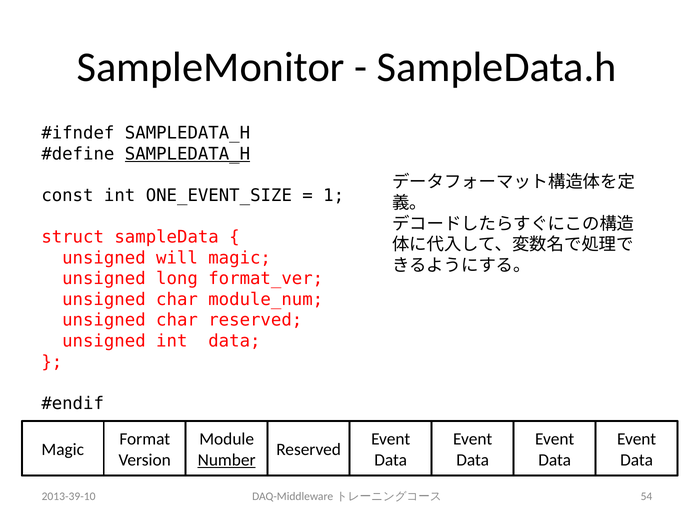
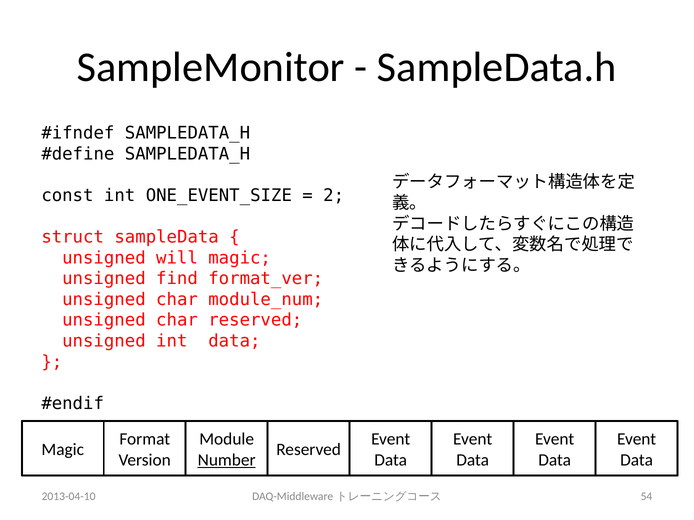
SAMPLEDATA_H at (187, 154) underline: present -> none
1: 1 -> 2
long: long -> find
2013-39-10: 2013-39-10 -> 2013-04-10
